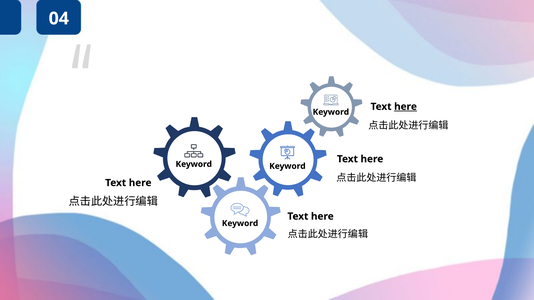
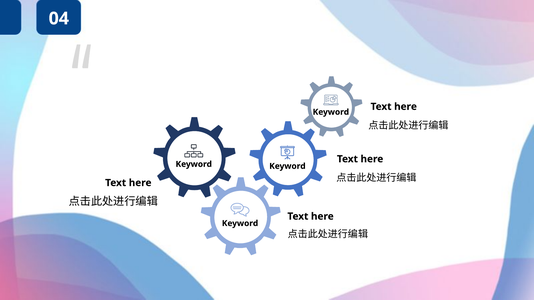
here at (406, 107) underline: present -> none
